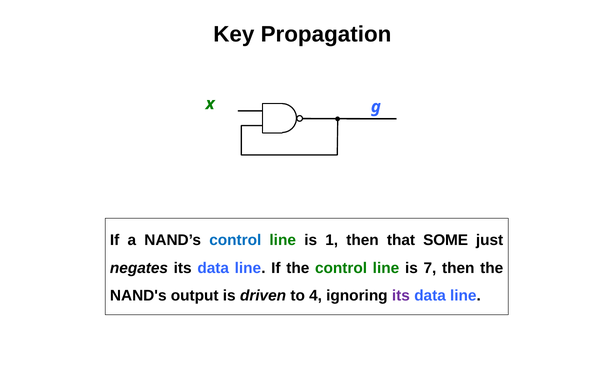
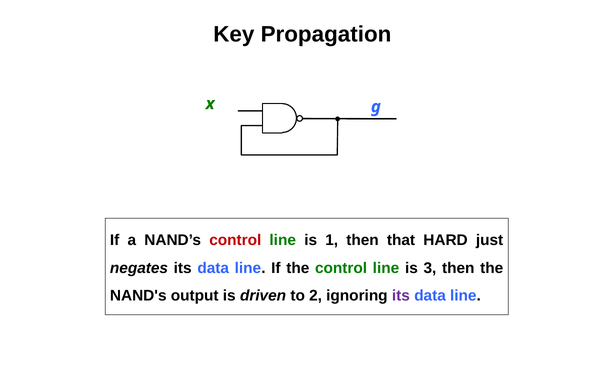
control at (235, 240) colour: blue -> red
SOME: SOME -> HARD
7: 7 -> 3
4: 4 -> 2
